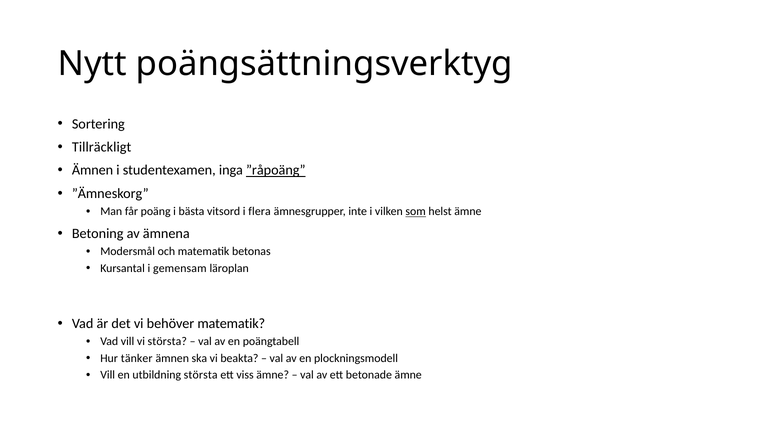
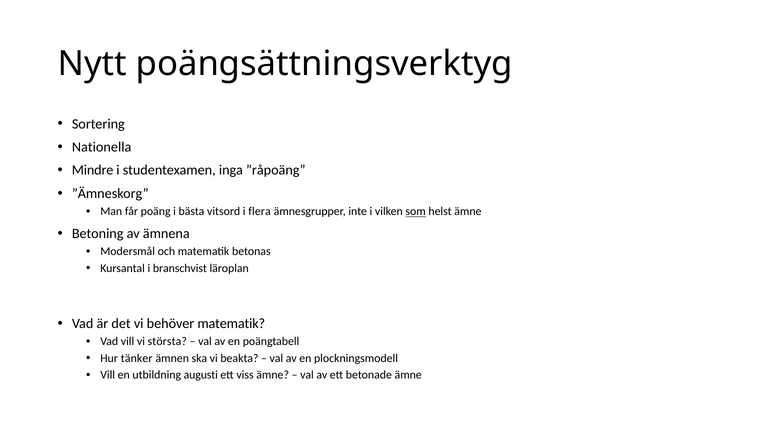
Tillräckligt: Tillräckligt -> Nationella
Ämnen at (93, 170): Ämnen -> Mindre
”råpoäng underline: present -> none
gemensam: gemensam -> branschvist
utbildning största: största -> augusti
